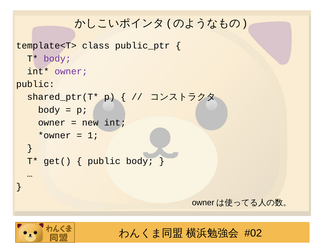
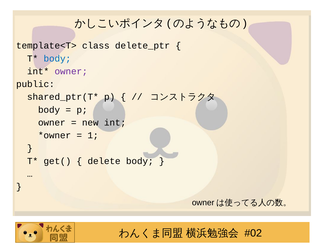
public_ptr: public_ptr -> delete_ptr
body at (57, 58) colour: purple -> blue
public at (104, 161): public -> delete
